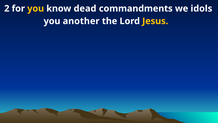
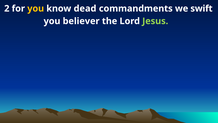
idols: idols -> swift
another: another -> believer
Jesus colour: yellow -> light green
